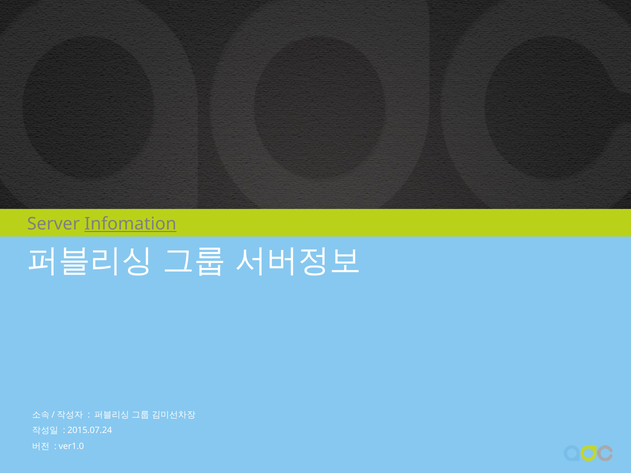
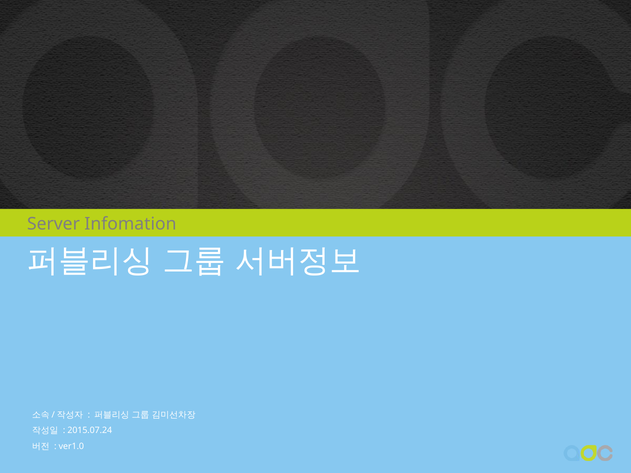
Infomation underline: present -> none
